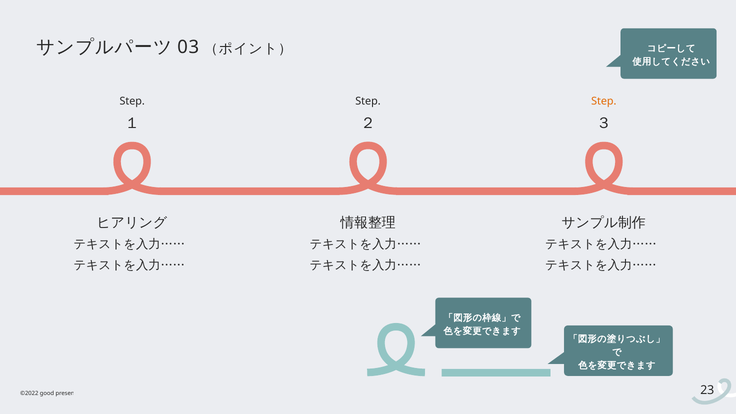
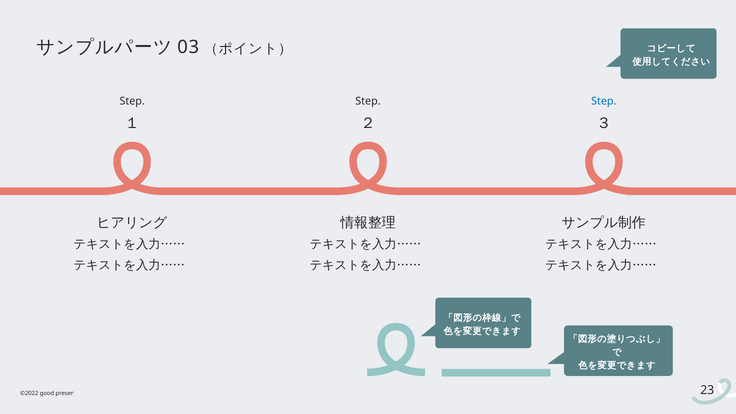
Step at (604, 101) colour: orange -> blue
